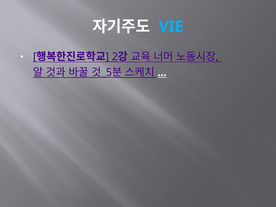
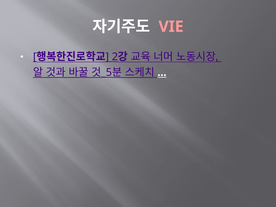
VIE colour: light blue -> pink
